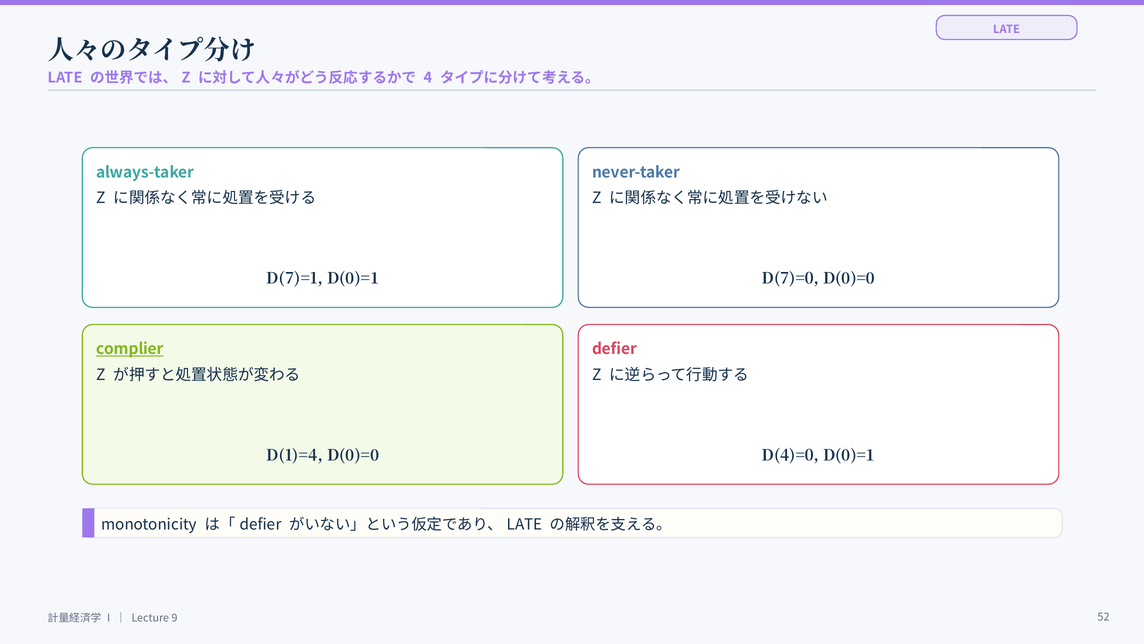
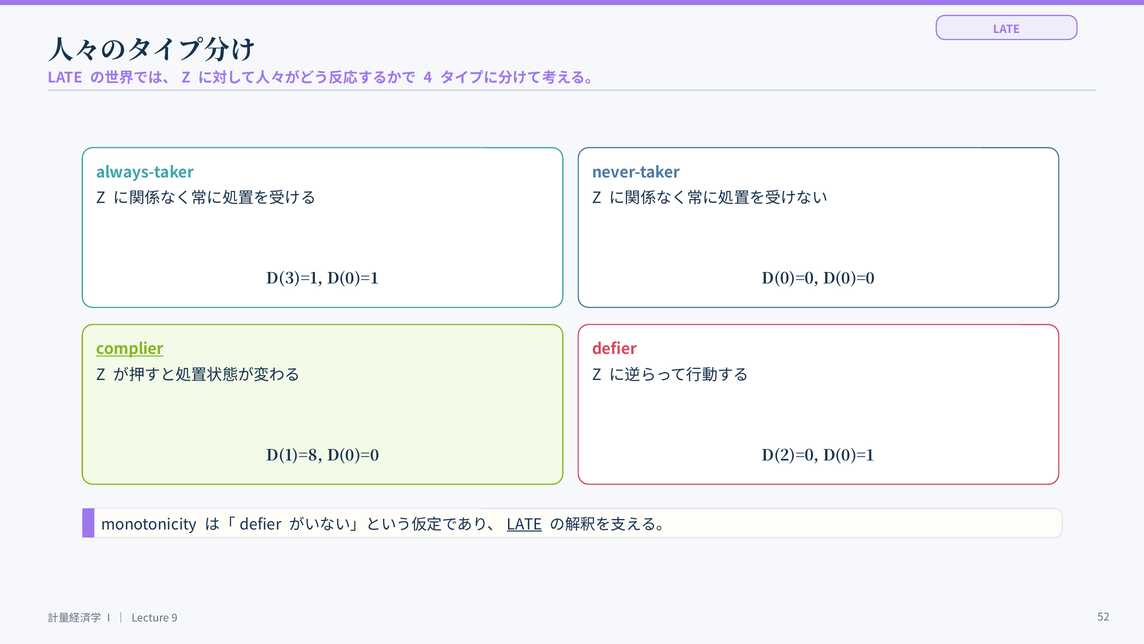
D(7)=1: D(7)=1 -> D(3)=1
D(7)=0 at (791, 279): D(7)=0 -> D(0)=0
D(1)=4: D(1)=4 -> D(1)=8
D(4)=0: D(4)=0 -> D(2)=0
LATE at (525, 524) underline: none -> present
